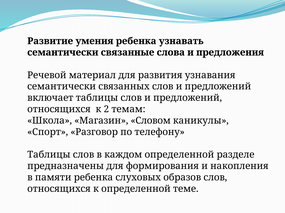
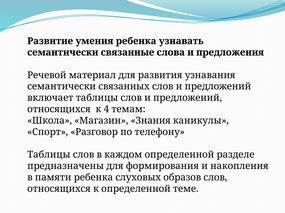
2: 2 -> 4
Словом: Словом -> Знания
